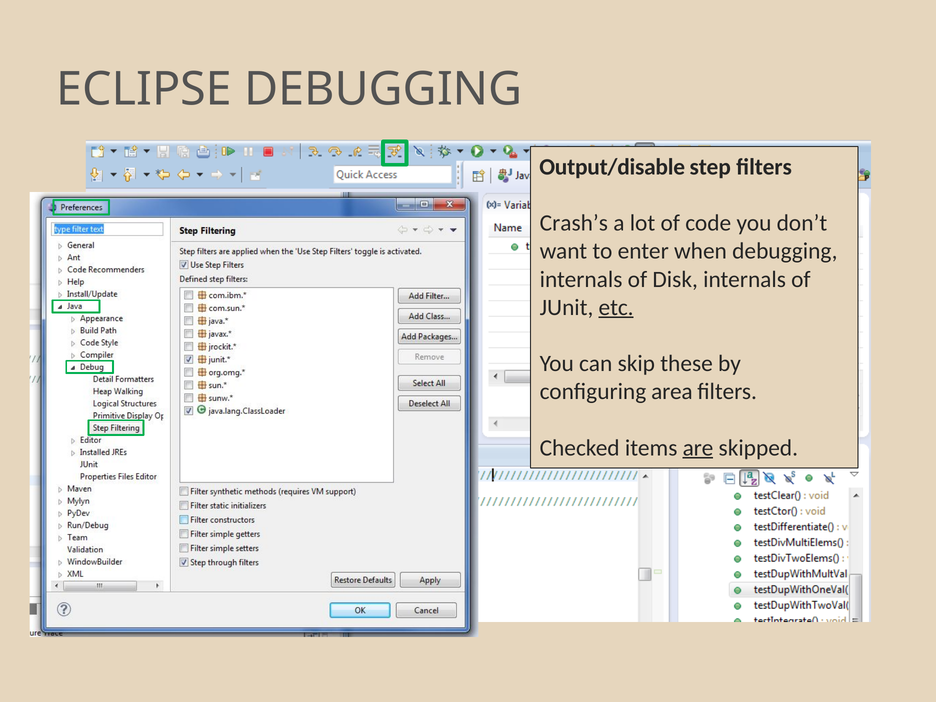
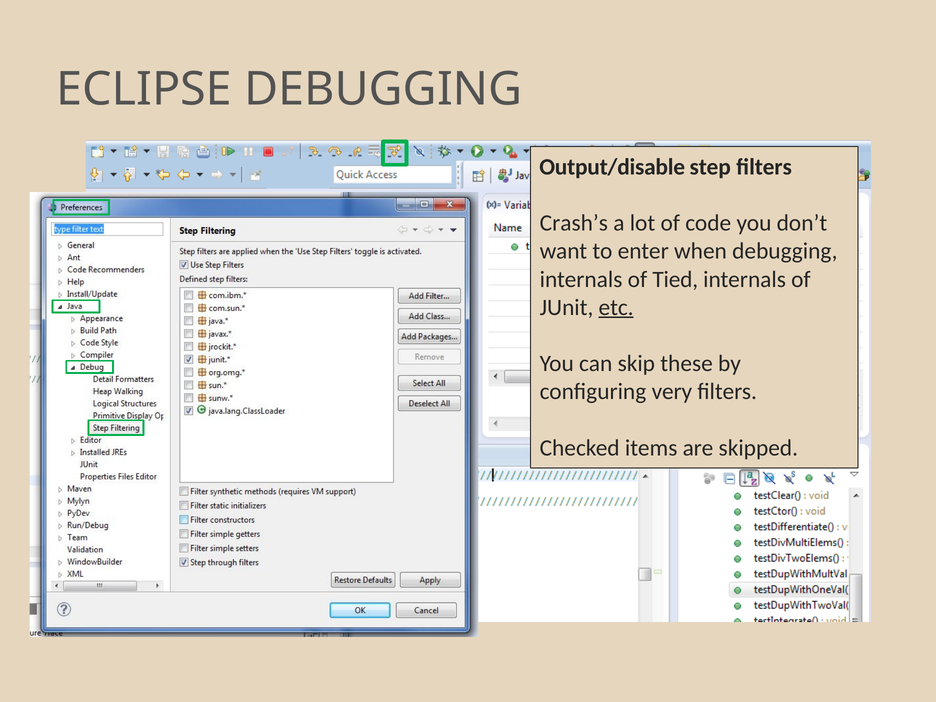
Disk: Disk -> Tied
area: area -> very
are underline: present -> none
